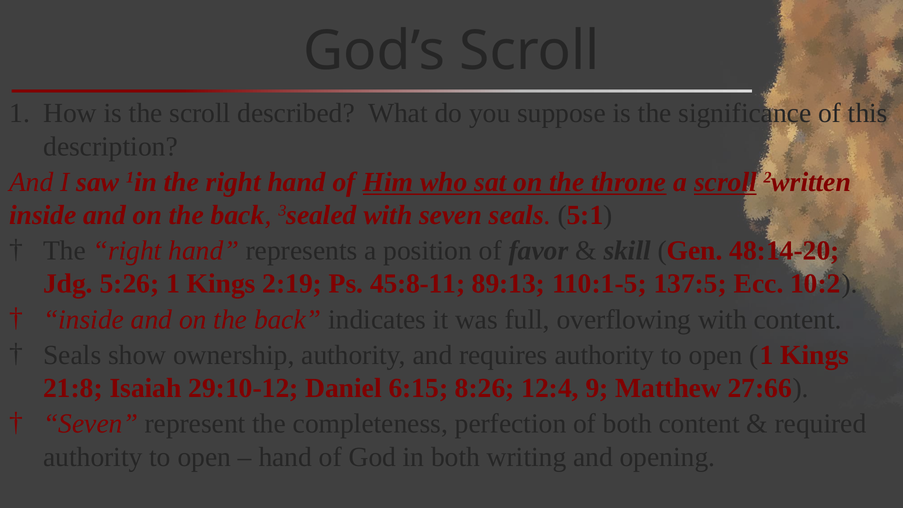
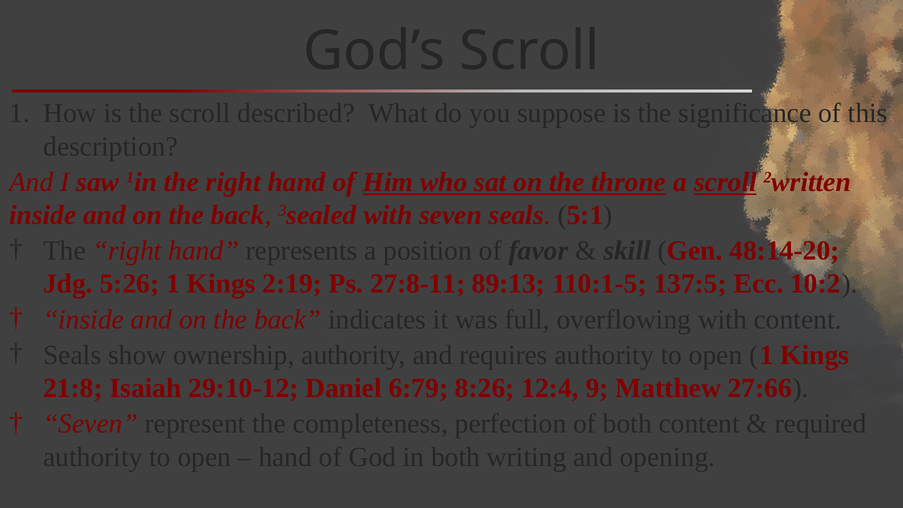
45:8-11: 45:8-11 -> 27:8-11
6:15: 6:15 -> 6:79
